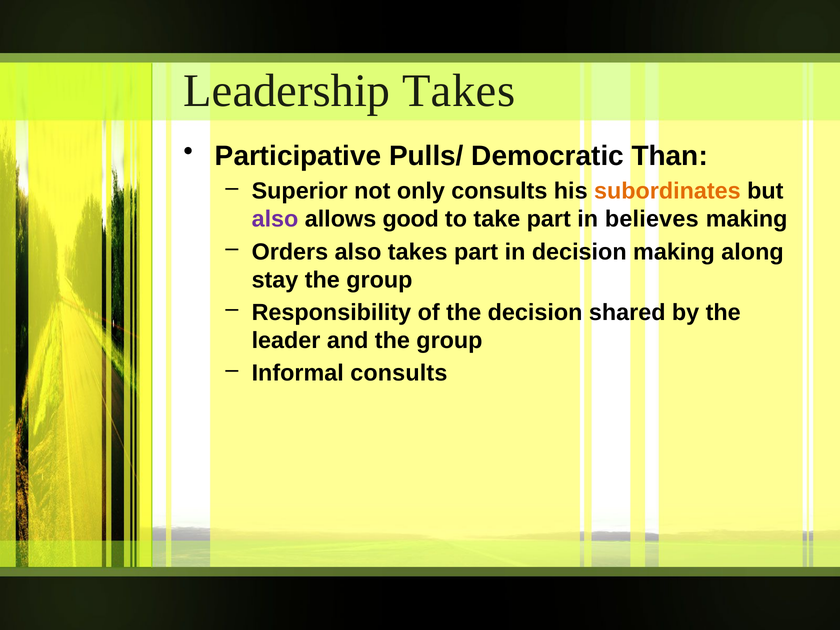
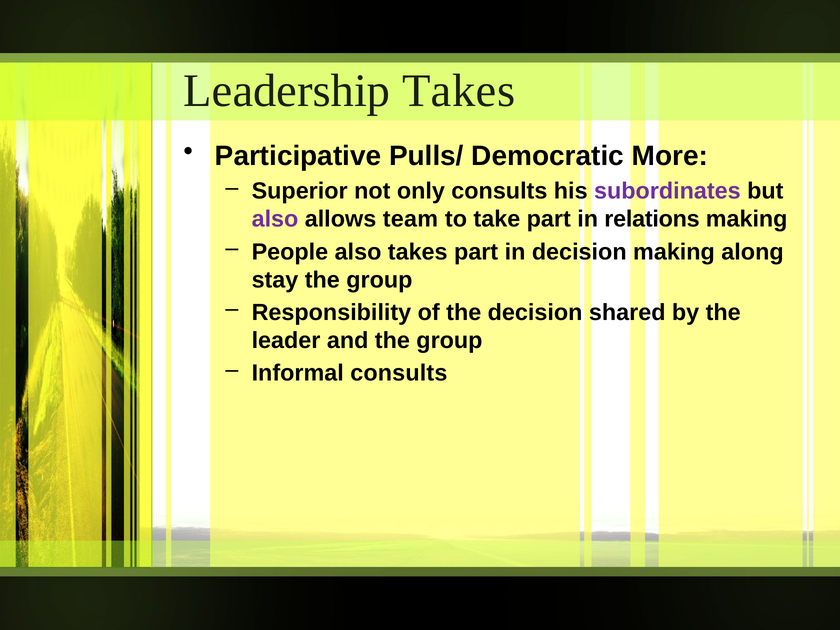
Than: Than -> More
subordinates colour: orange -> purple
good: good -> team
believes: believes -> relations
Orders: Orders -> People
